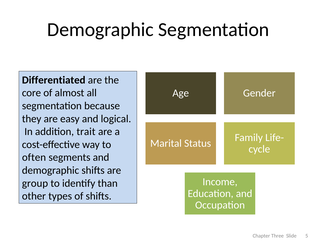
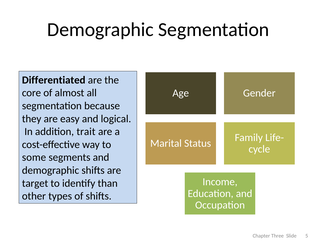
often: often -> some
group: group -> target
